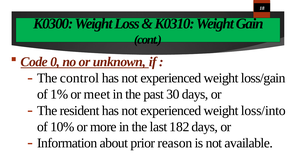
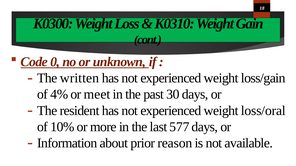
control: control -> written
1%: 1% -> 4%
loss/into: loss/into -> loss/oral
182: 182 -> 577
